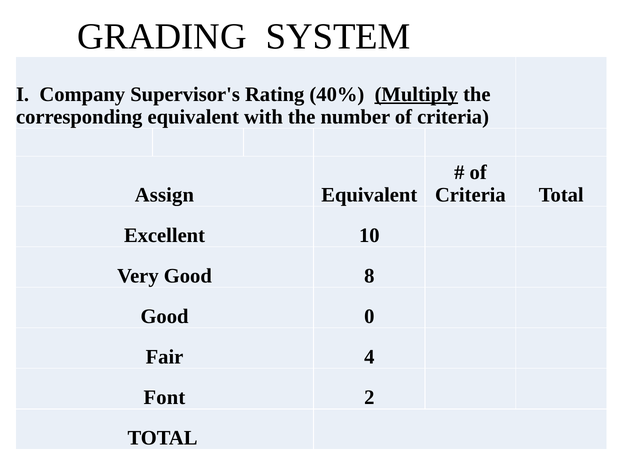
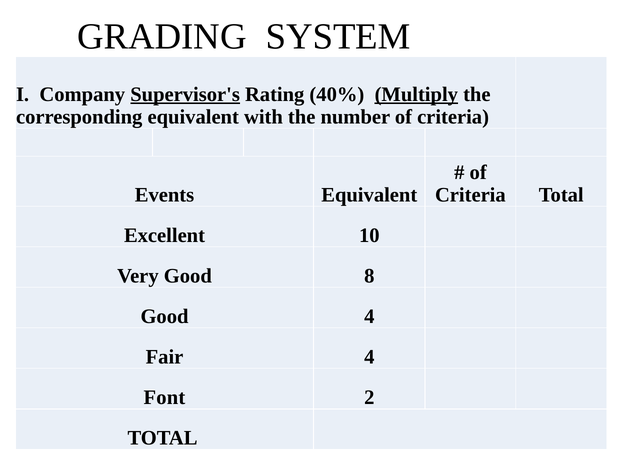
Supervisor's underline: none -> present
Assign: Assign -> Events
Good 0: 0 -> 4
